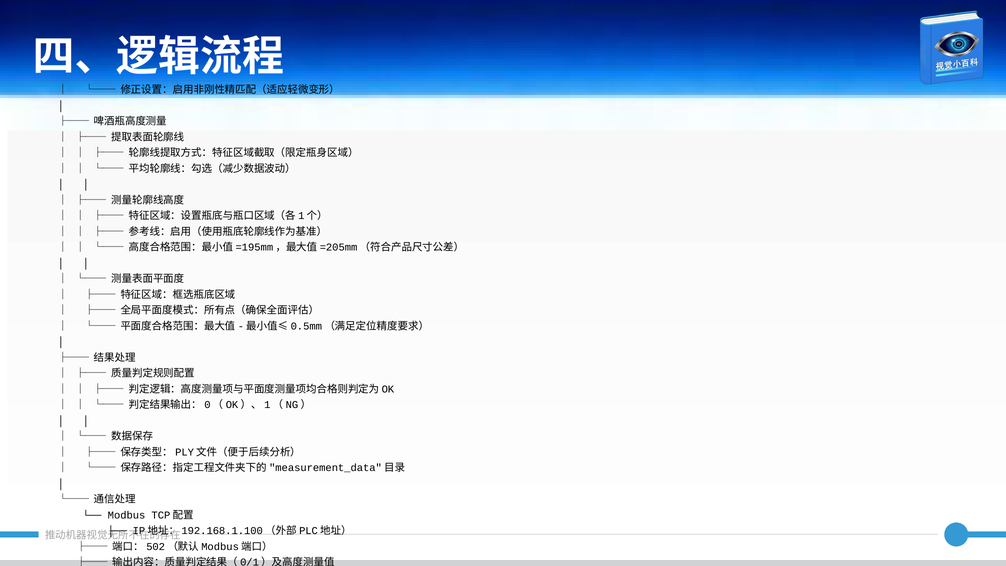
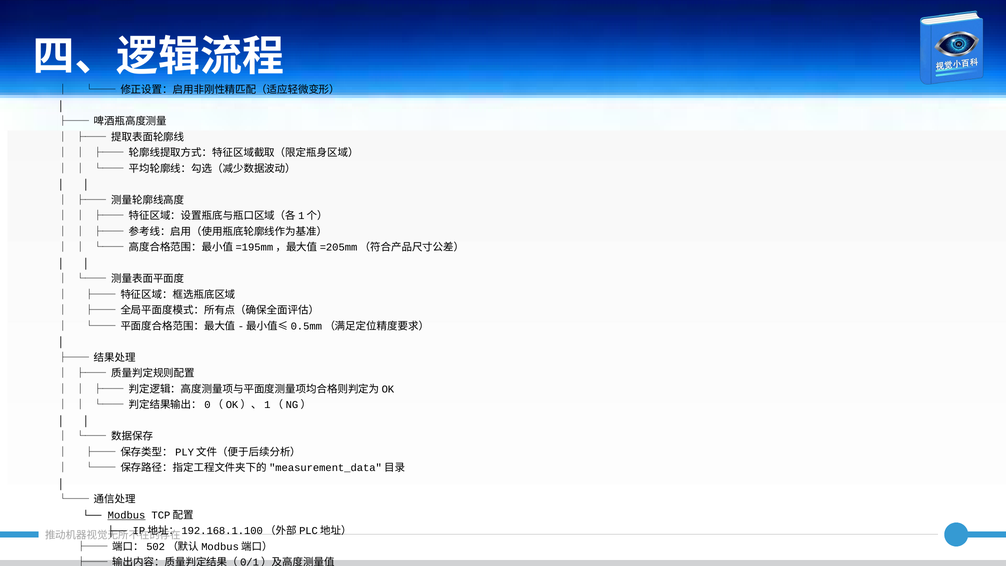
Modbus underline: none -> present
